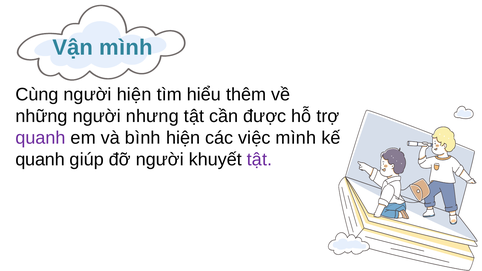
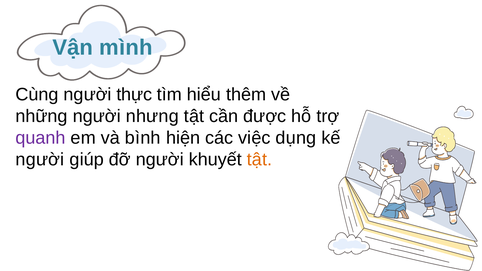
người hiện: hiện -> thực
việc mình: mình -> dụng
quanh at (40, 160): quanh -> người
tật at (260, 160) colour: purple -> orange
